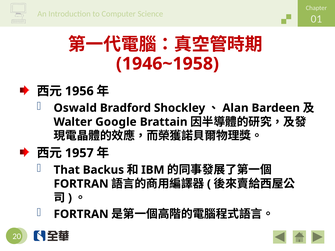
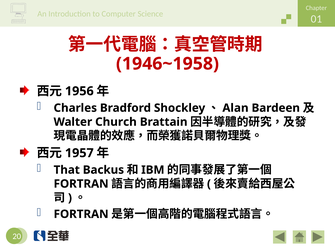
Oswald: Oswald -> Charles
Google: Google -> Church
